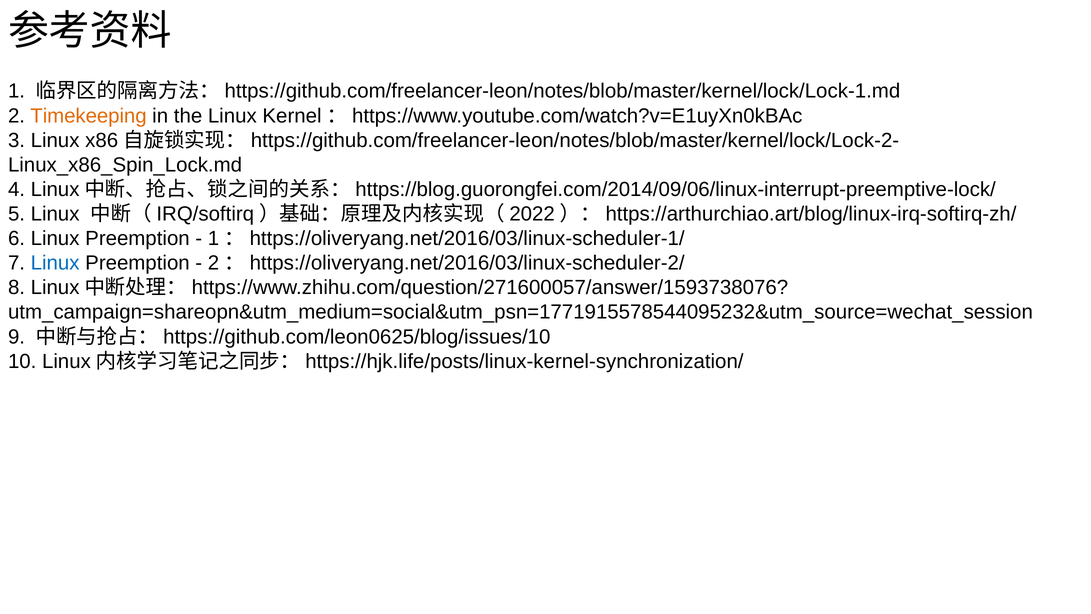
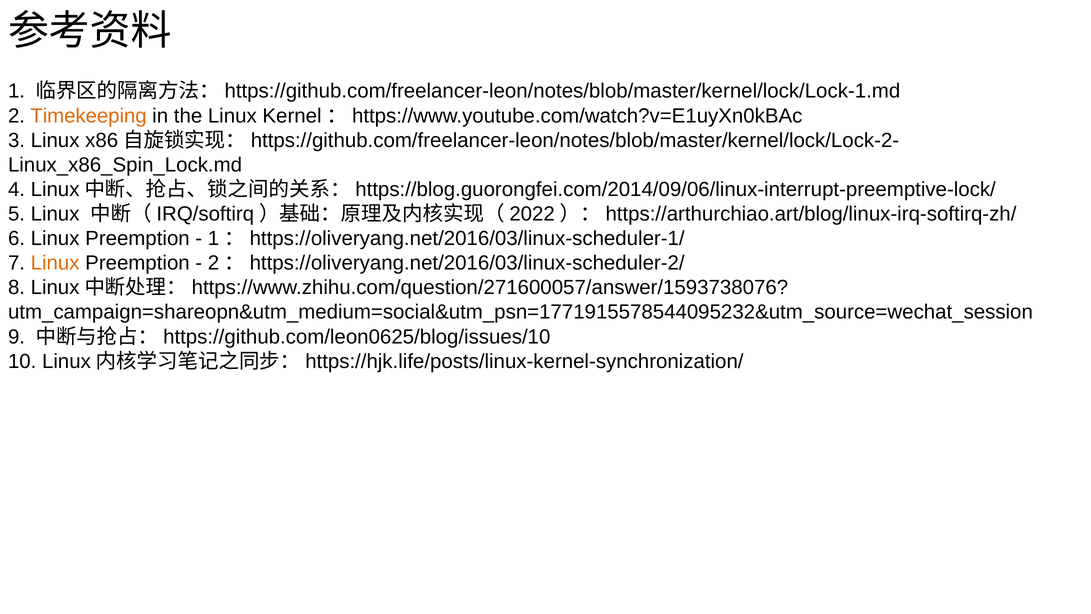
Linux at (55, 263) colour: blue -> orange
